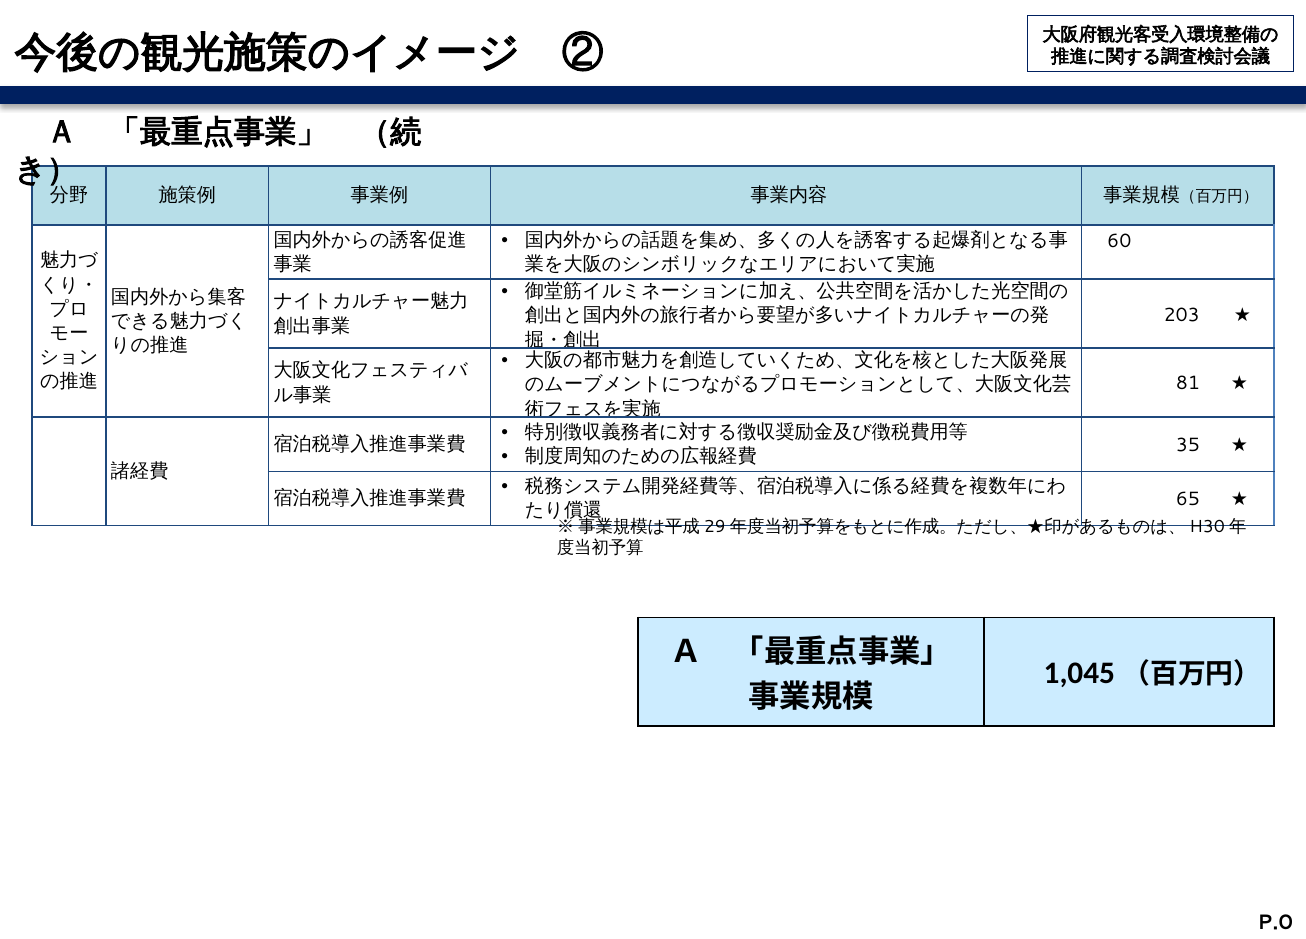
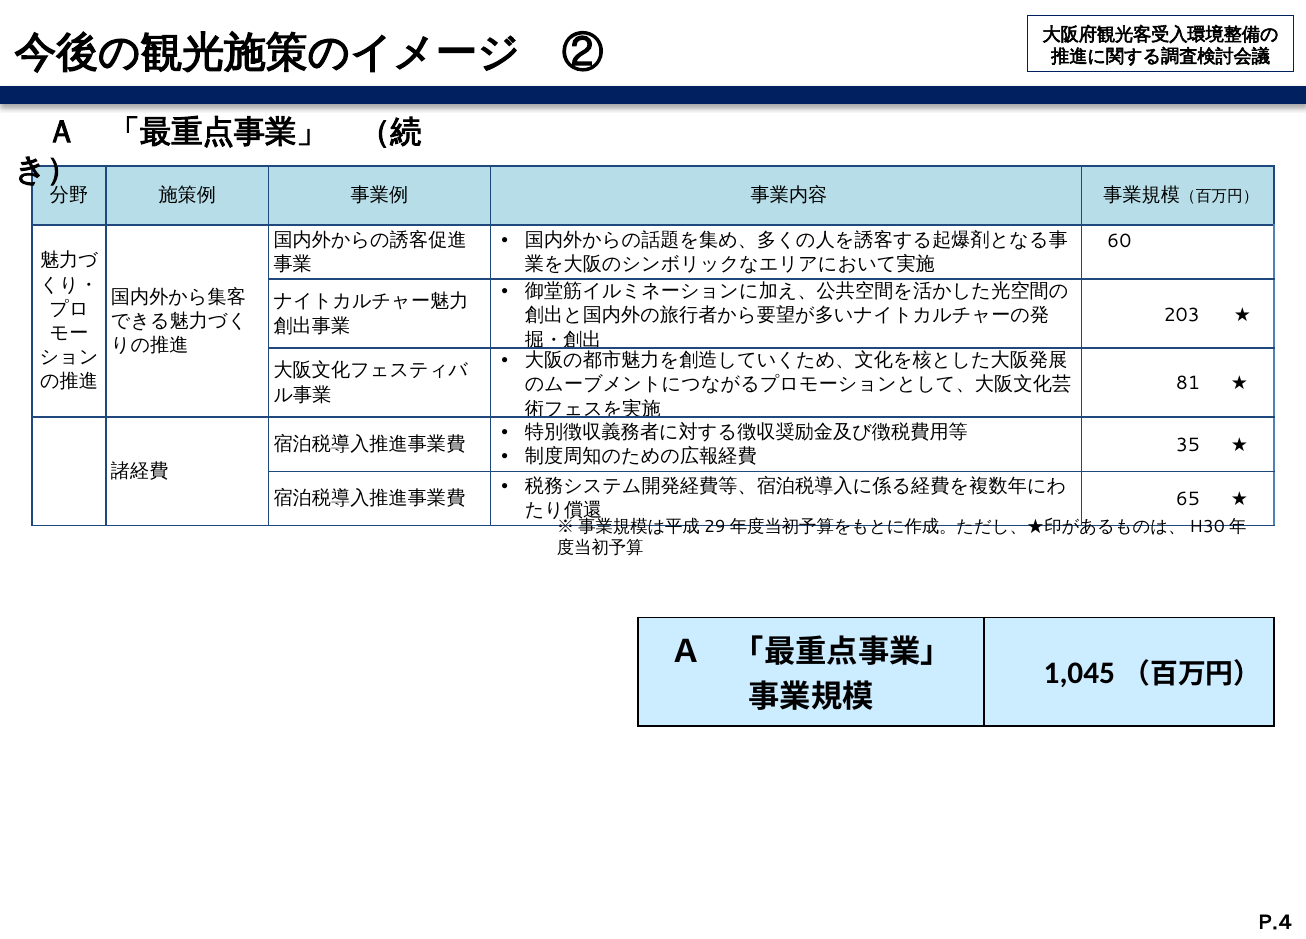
P.0: P.0 -> P.4
